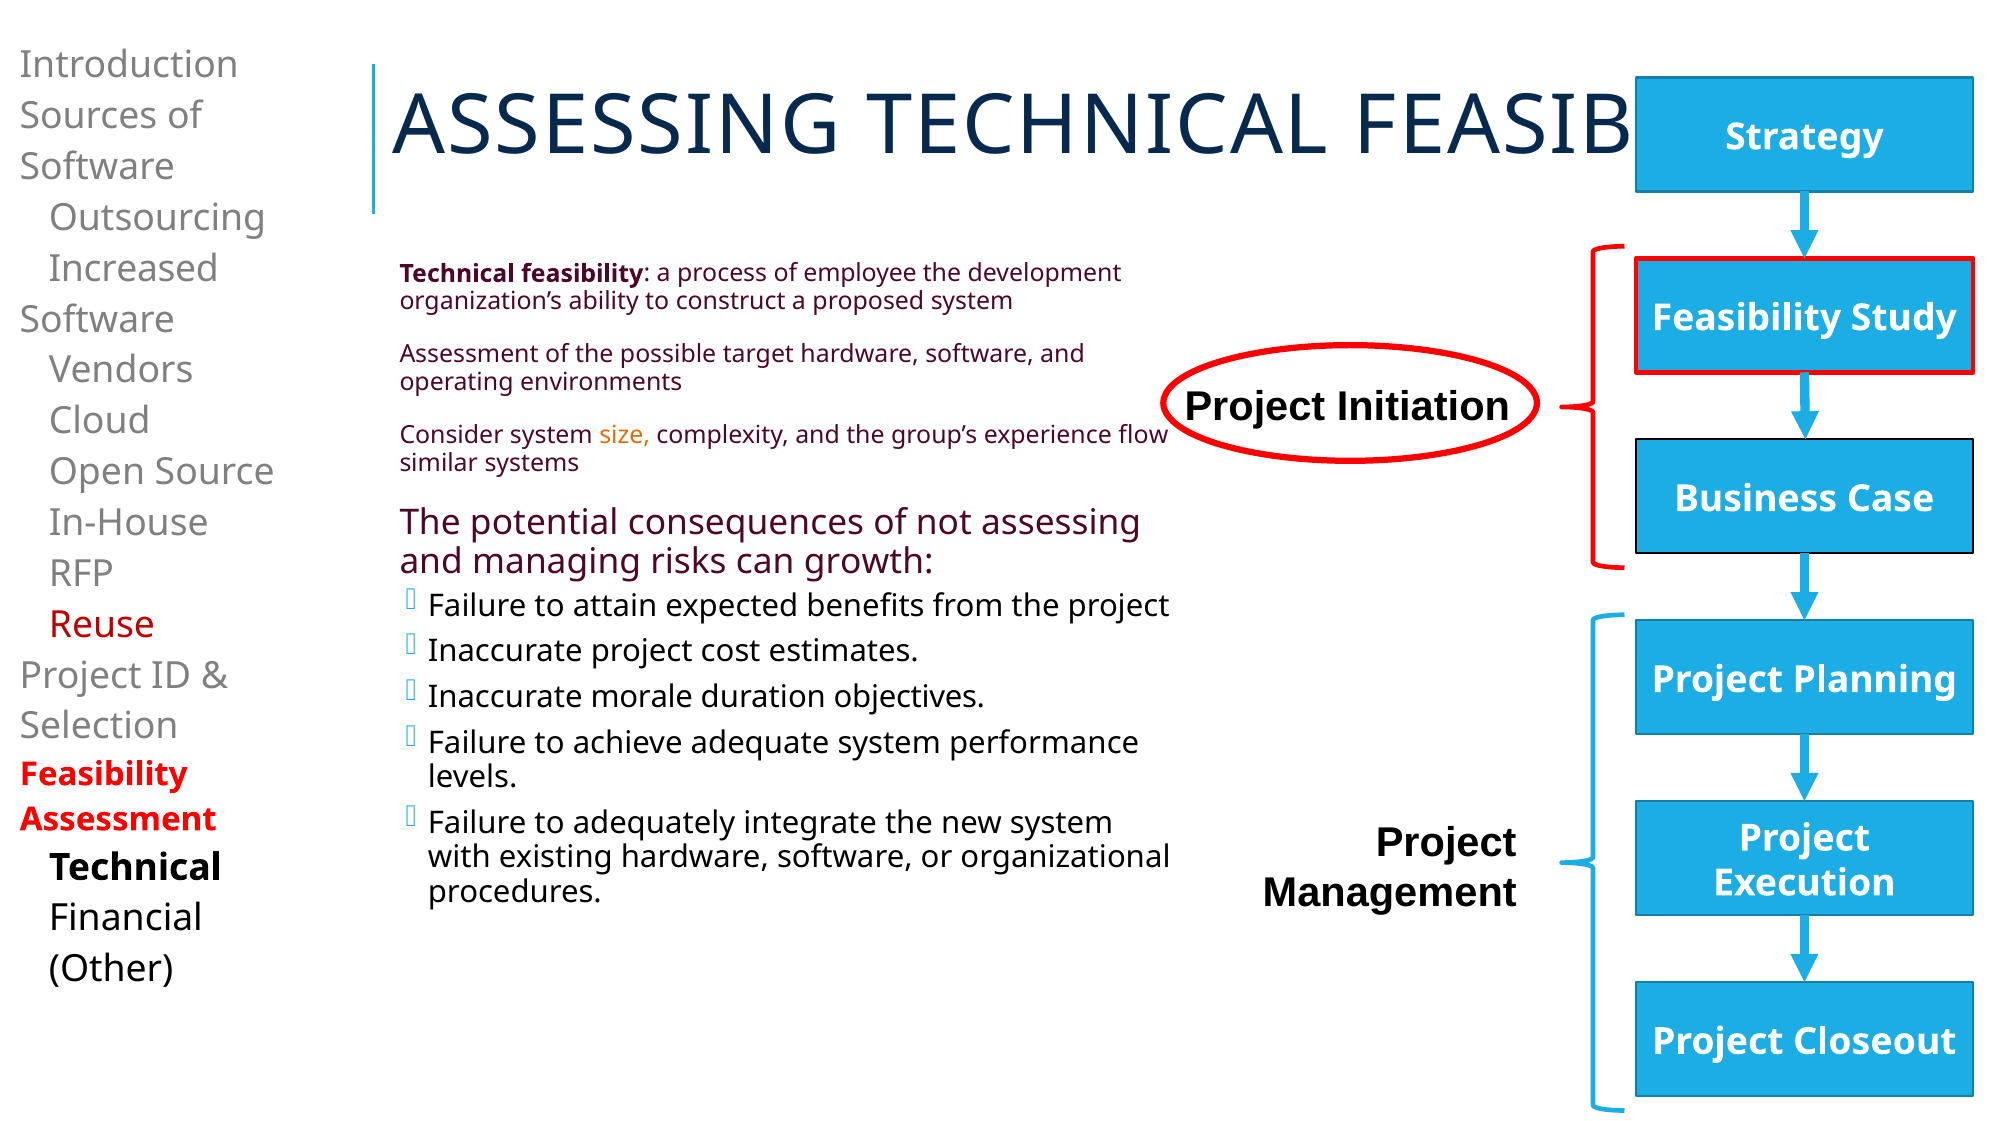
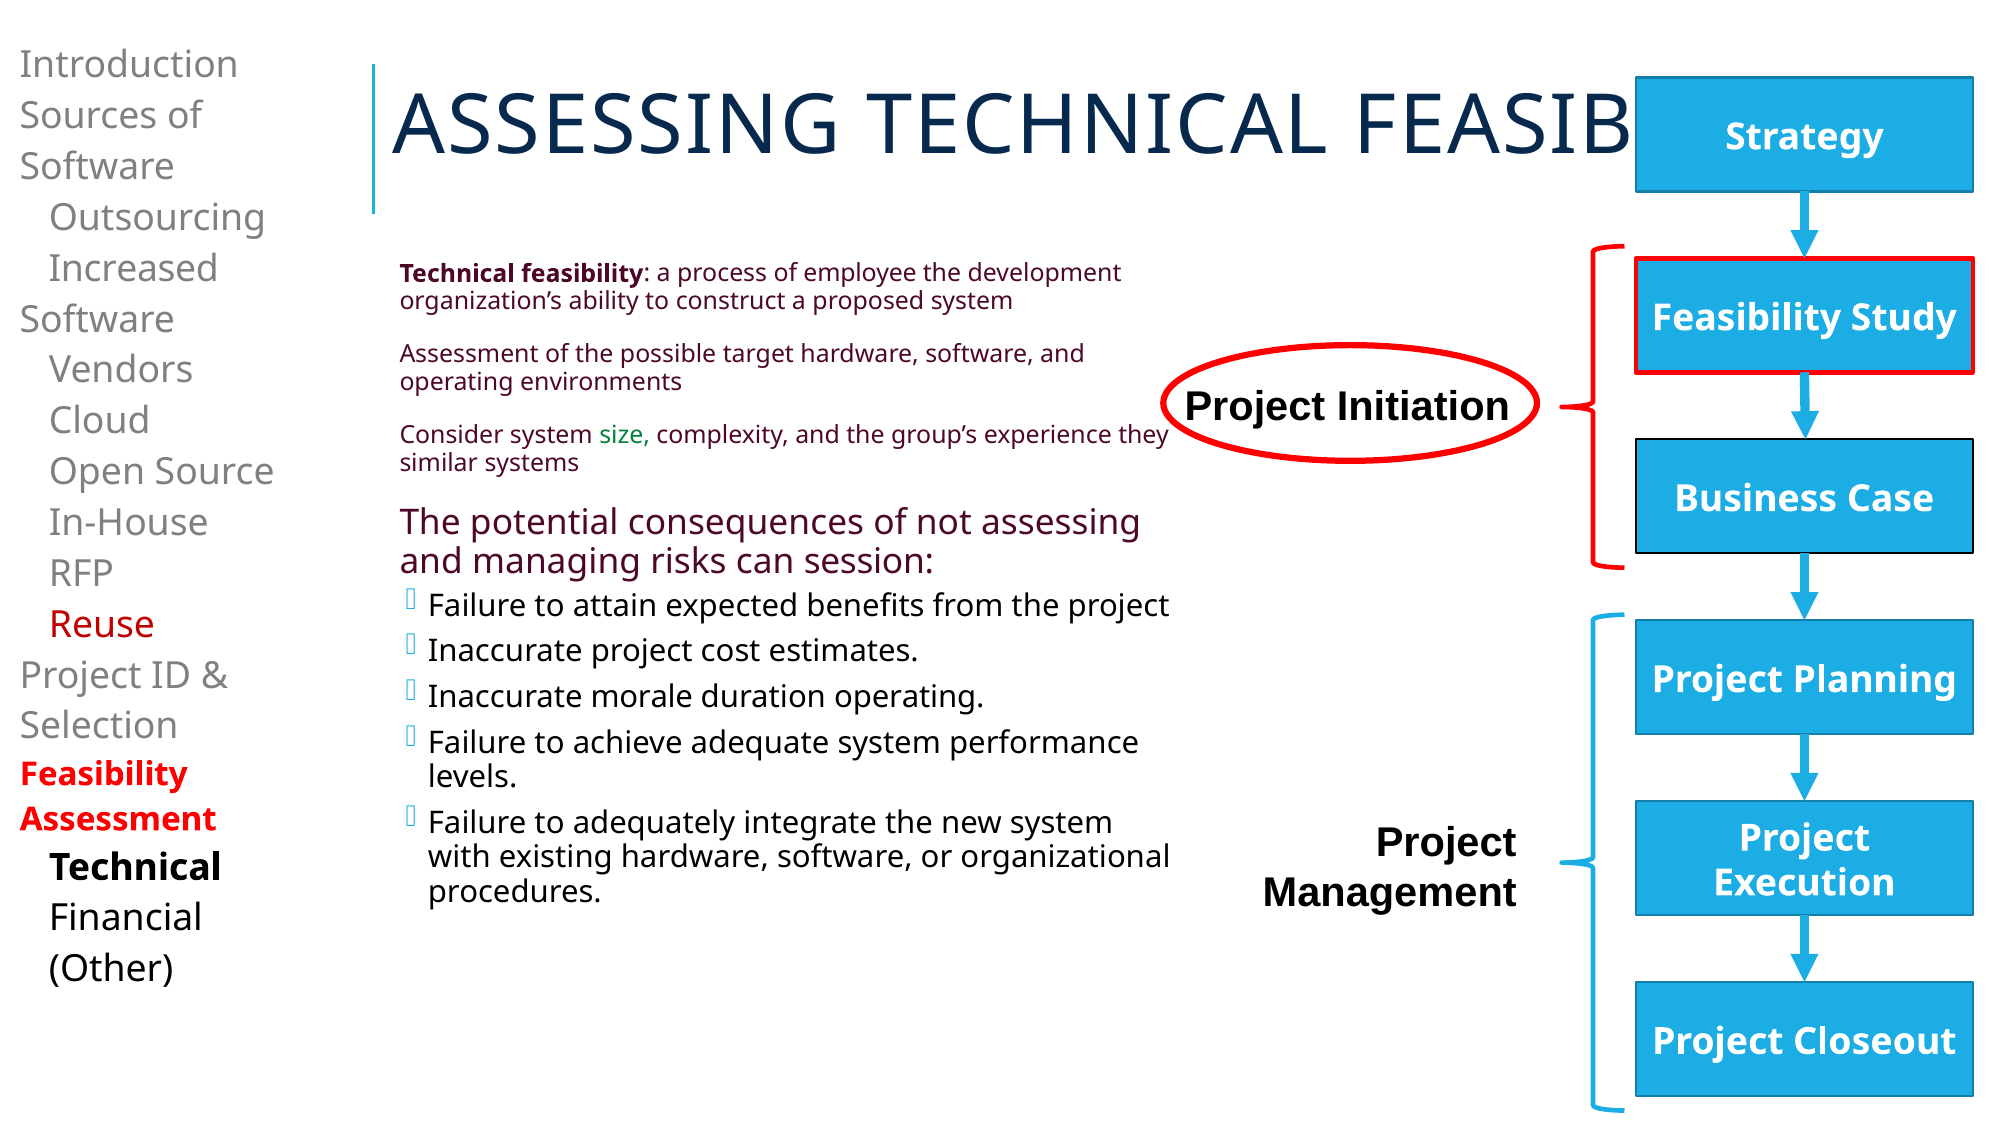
size colour: orange -> green
flow: flow -> they
growth: growth -> session
duration objectives: objectives -> operating
